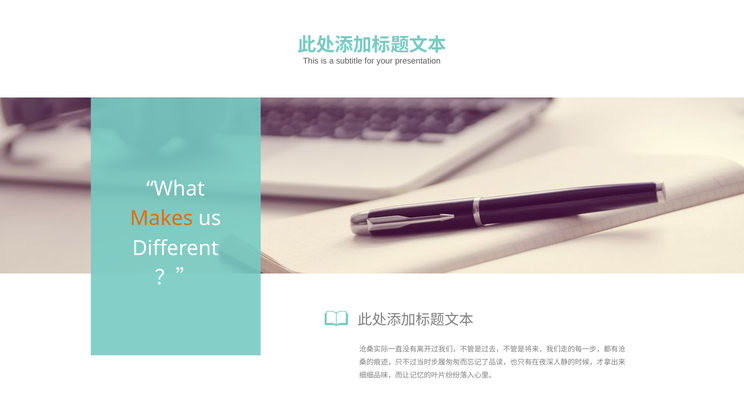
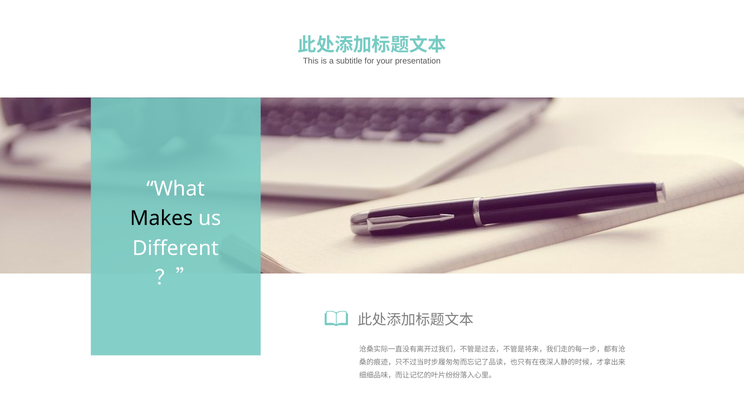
Makes colour: orange -> black
